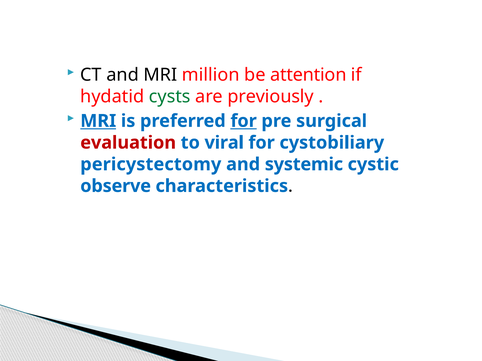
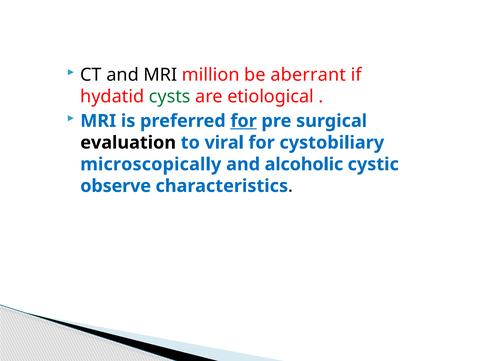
attention: attention -> aberrant
previously: previously -> etiological
MRI at (98, 121) underline: present -> none
evaluation colour: red -> black
pericystectomy: pericystectomy -> microscopically
systemic: systemic -> alcoholic
